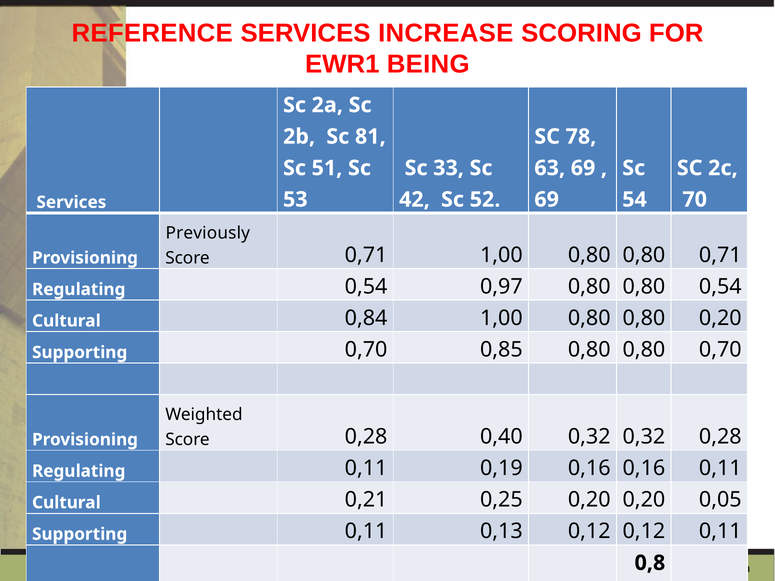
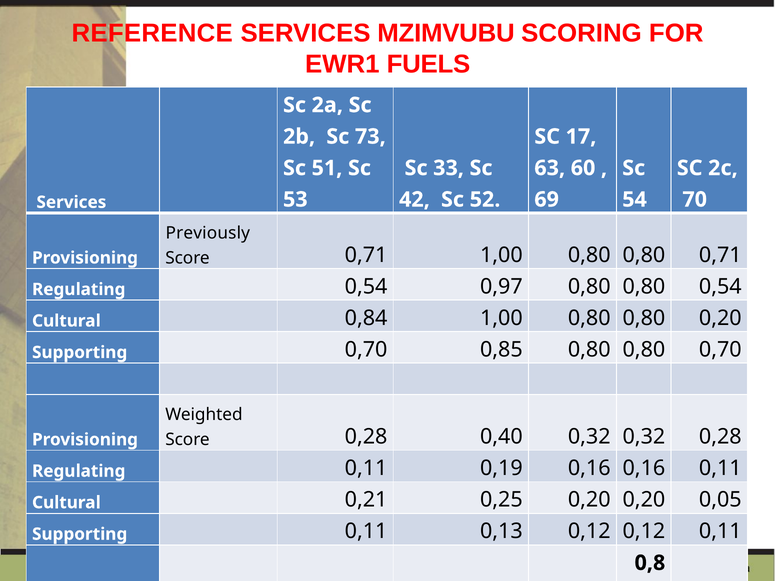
INCREASE: INCREASE -> MZIMVUBU
BEING: BEING -> FUELS
81: 81 -> 73
78: 78 -> 17
63 69: 69 -> 60
